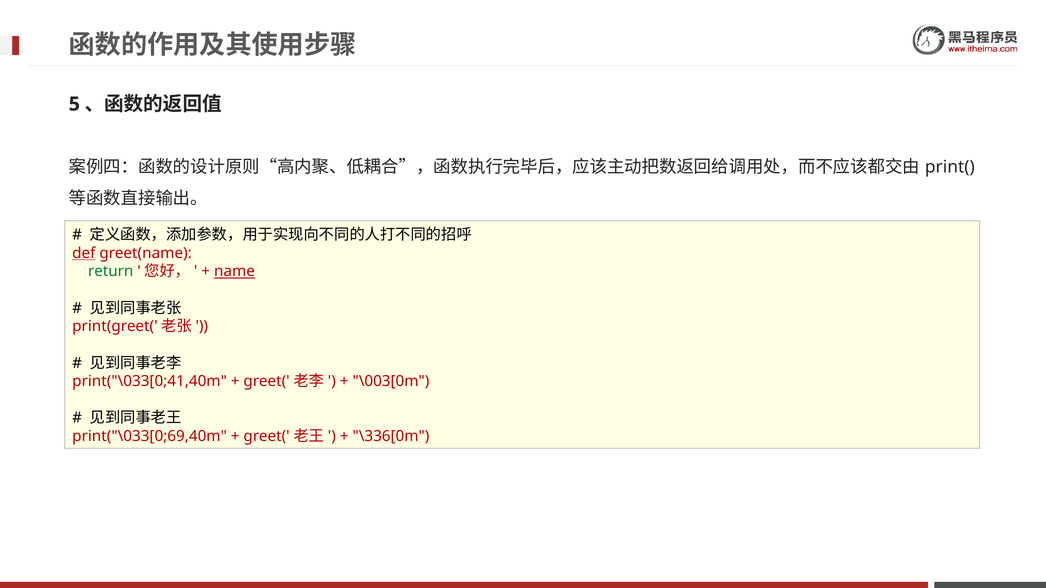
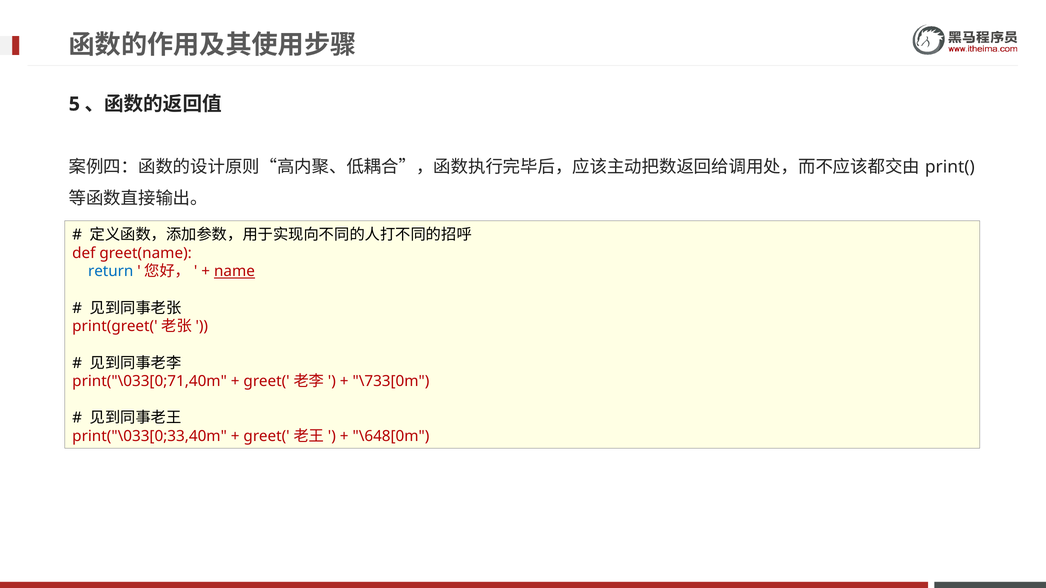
def underline: present -> none
return colour: green -> blue
print("\033[0;41,40m: print("\033[0;41,40m -> print("\033[0;71,40m
\003[0m: \003[0m -> \733[0m
print("\033[0;69,40m: print("\033[0;69,40m -> print("\033[0;33,40m
\336[0m: \336[0m -> \648[0m
